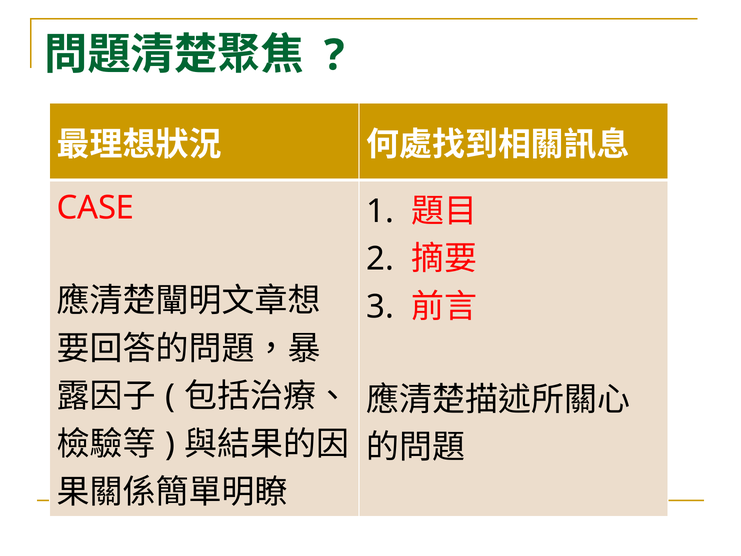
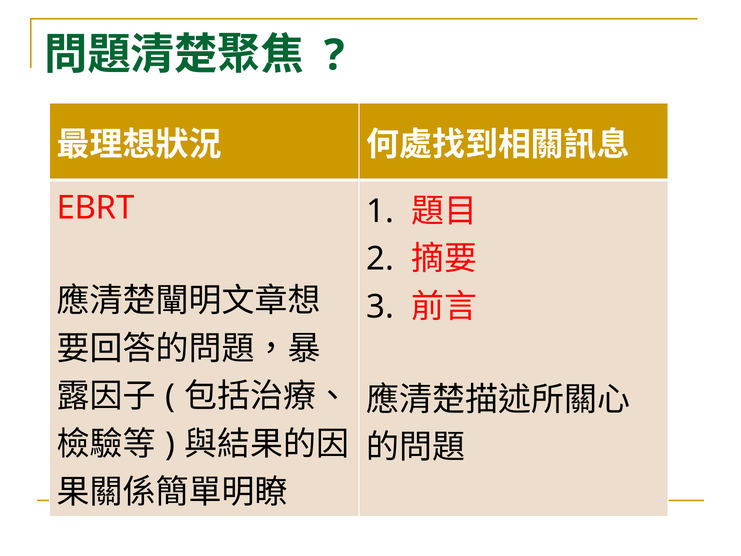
CASE: CASE -> EBRT
